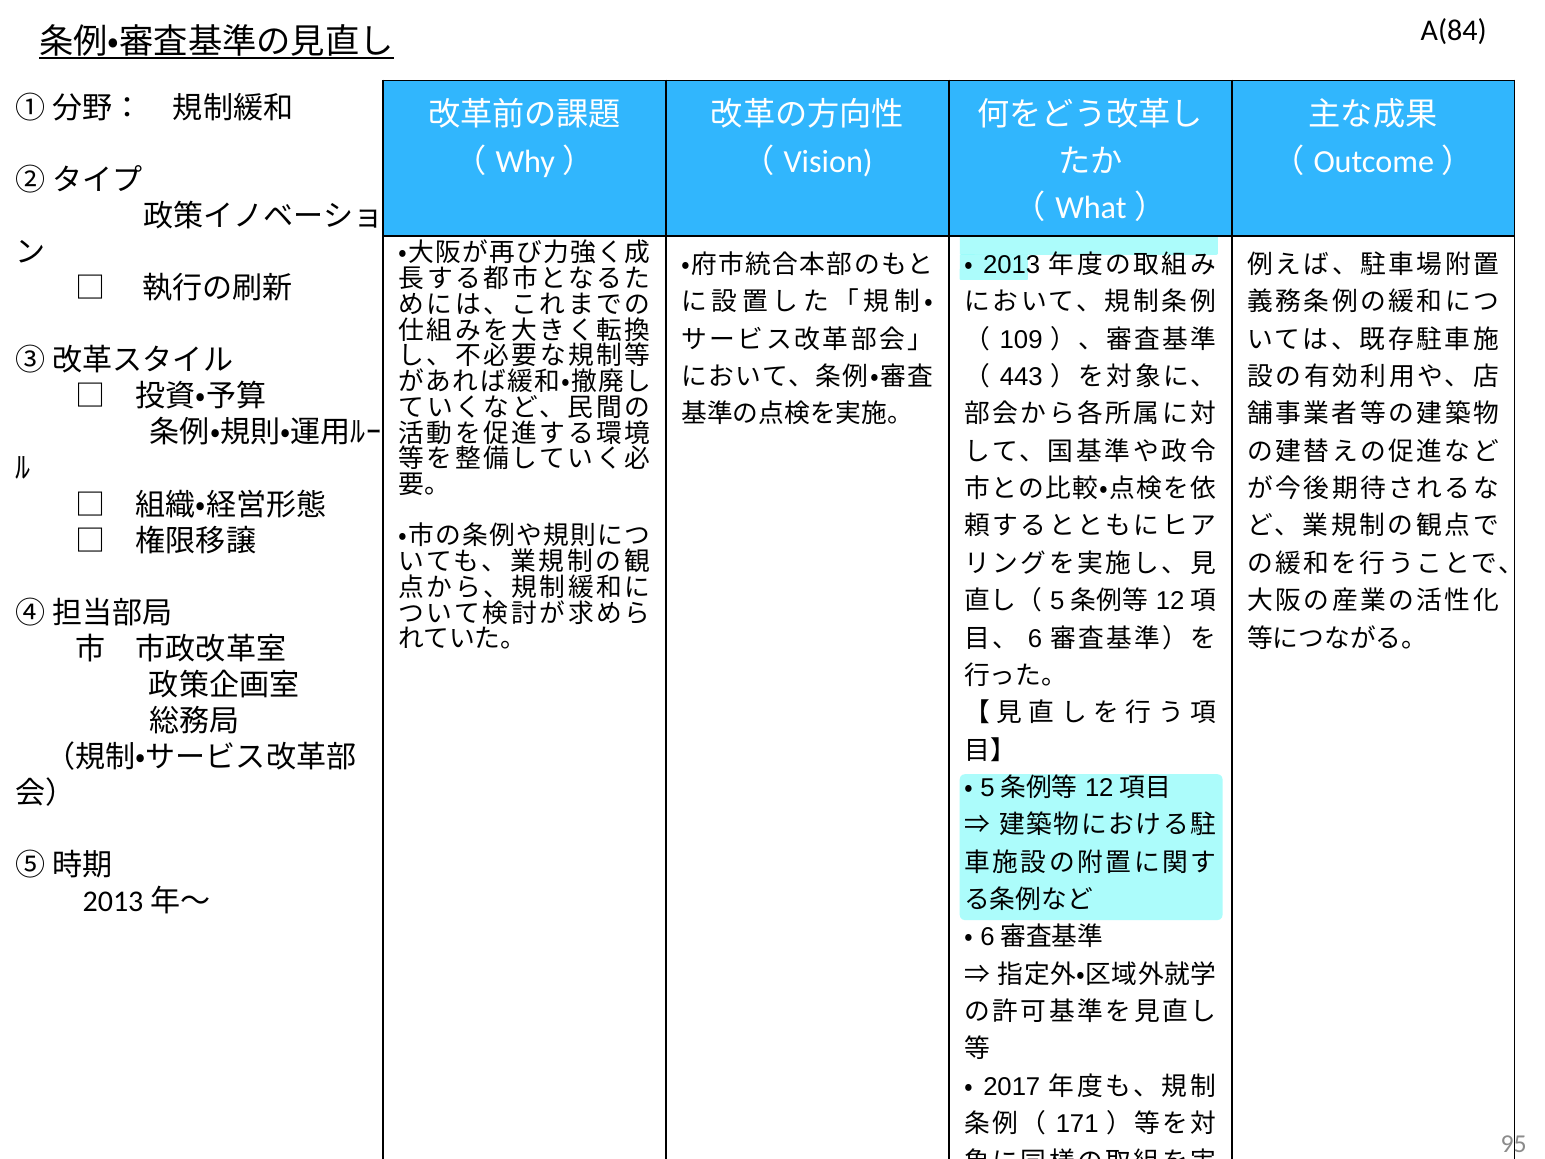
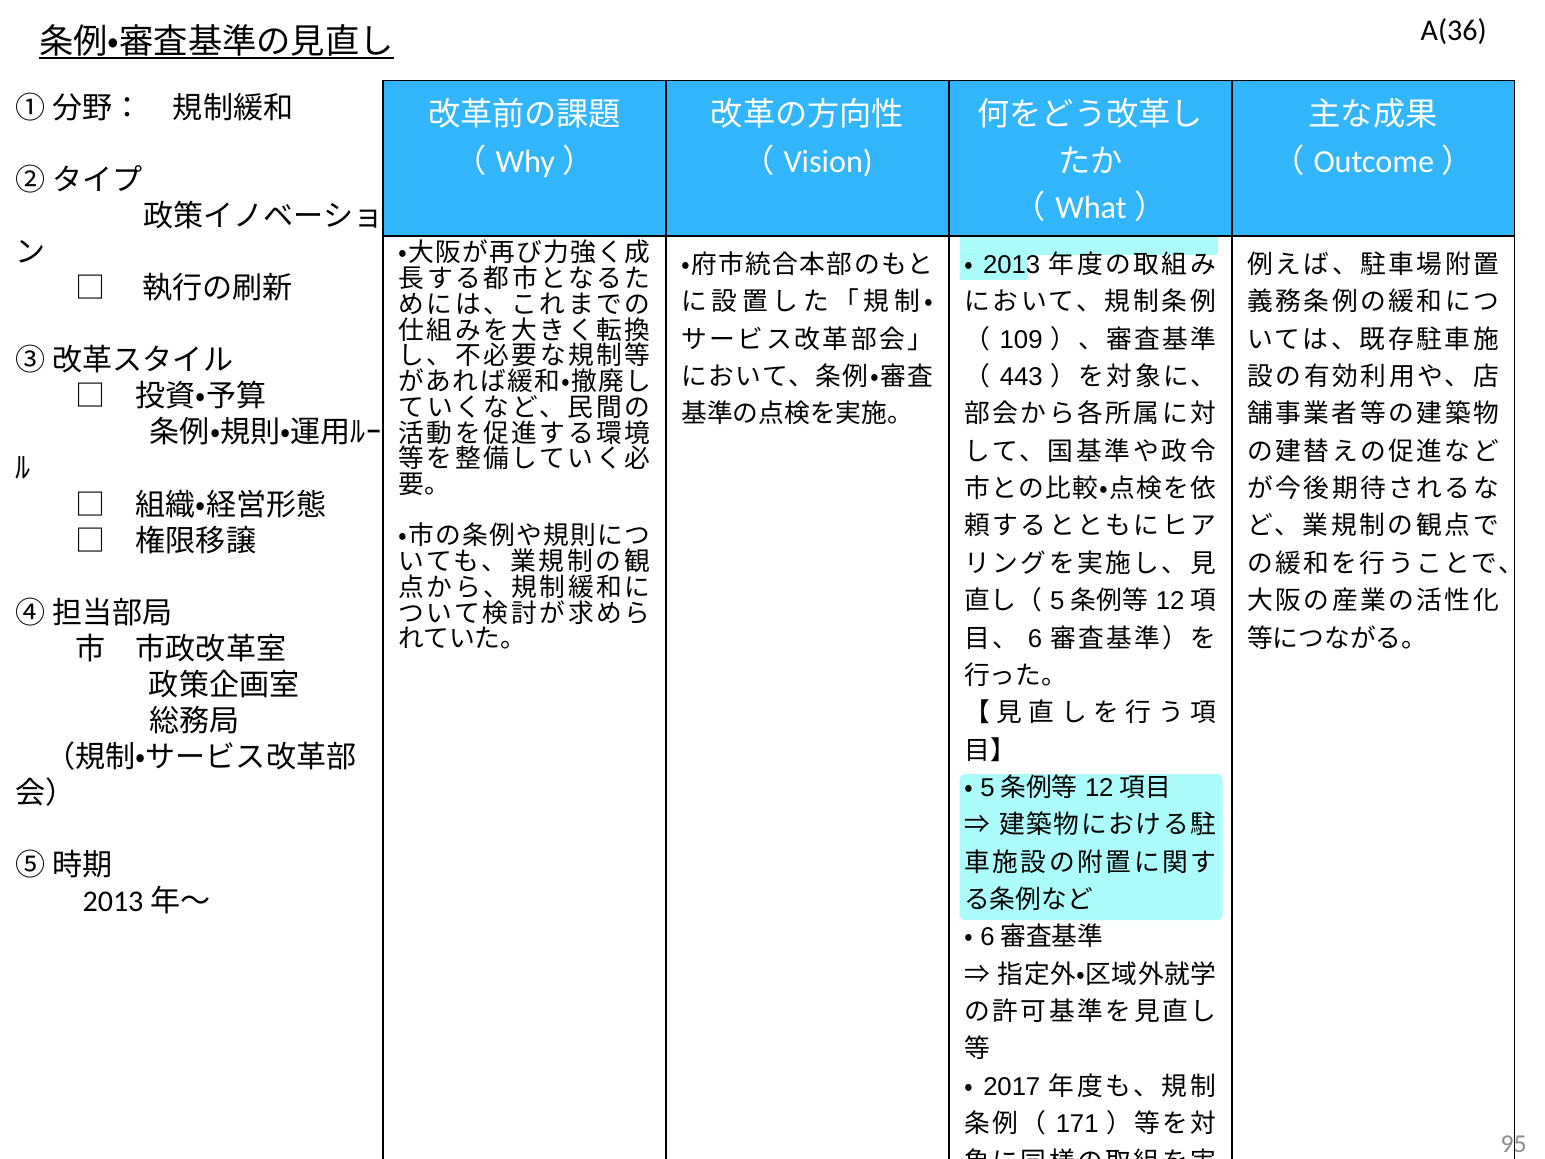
A(84: A(84 -> A(36
